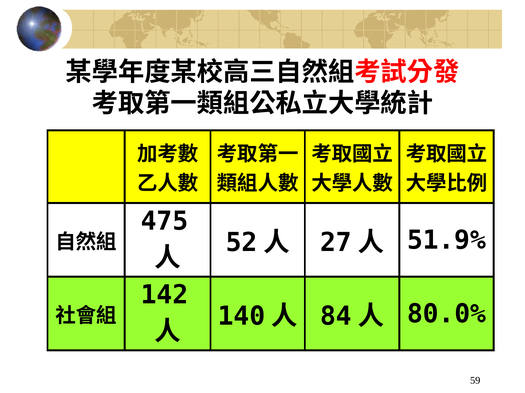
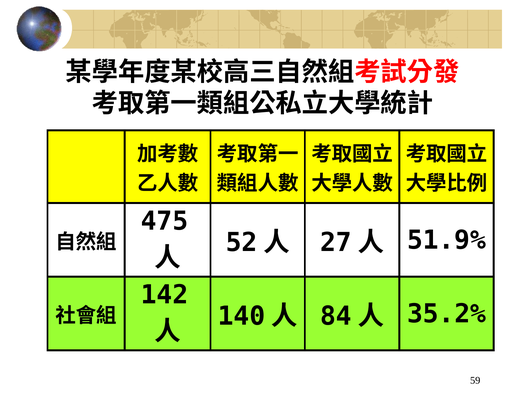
80.0%: 80.0% -> 35.2%
